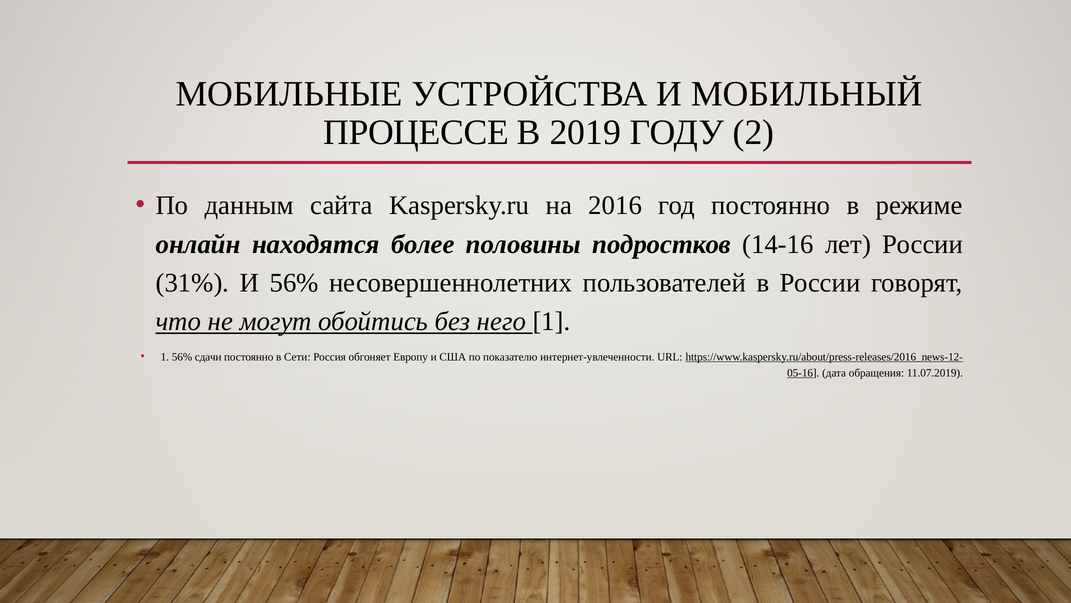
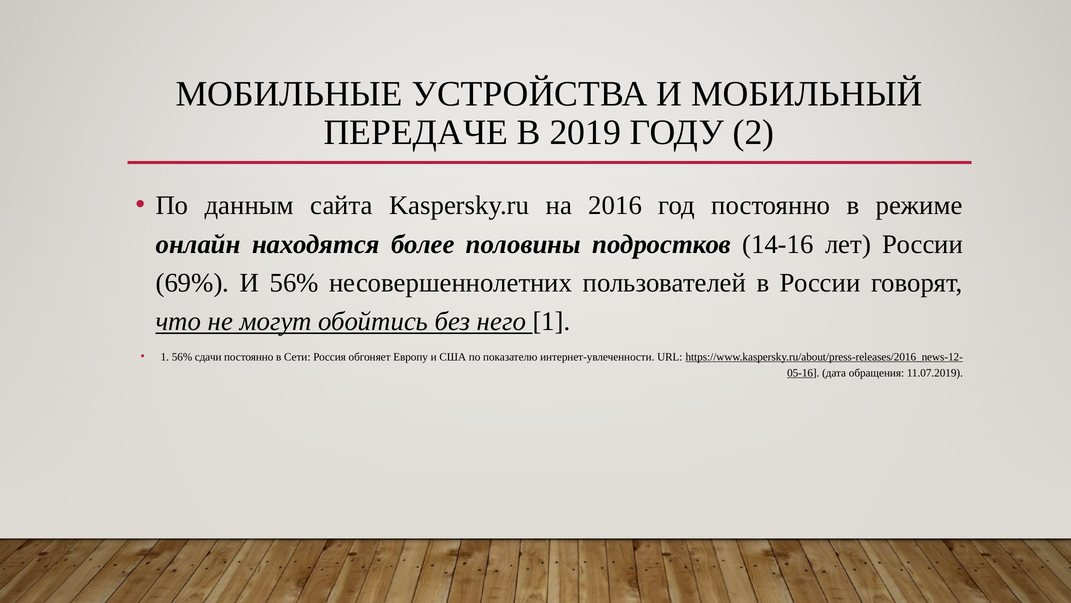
ПРОЦЕССЕ: ПРОЦЕССЕ -> ПЕРЕДАЧЕ
31%: 31% -> 69%
